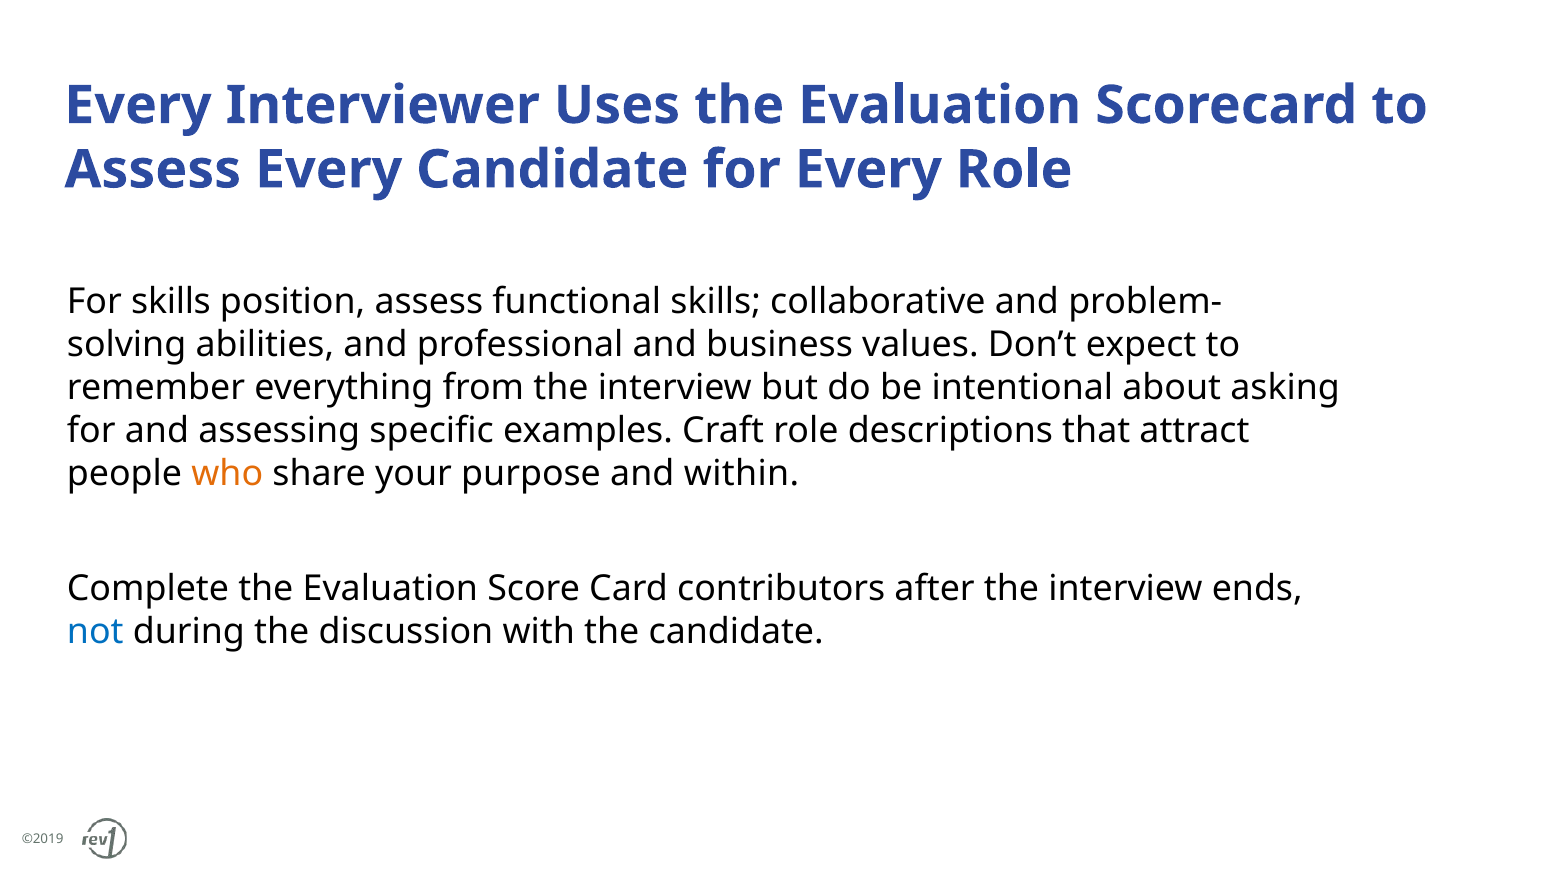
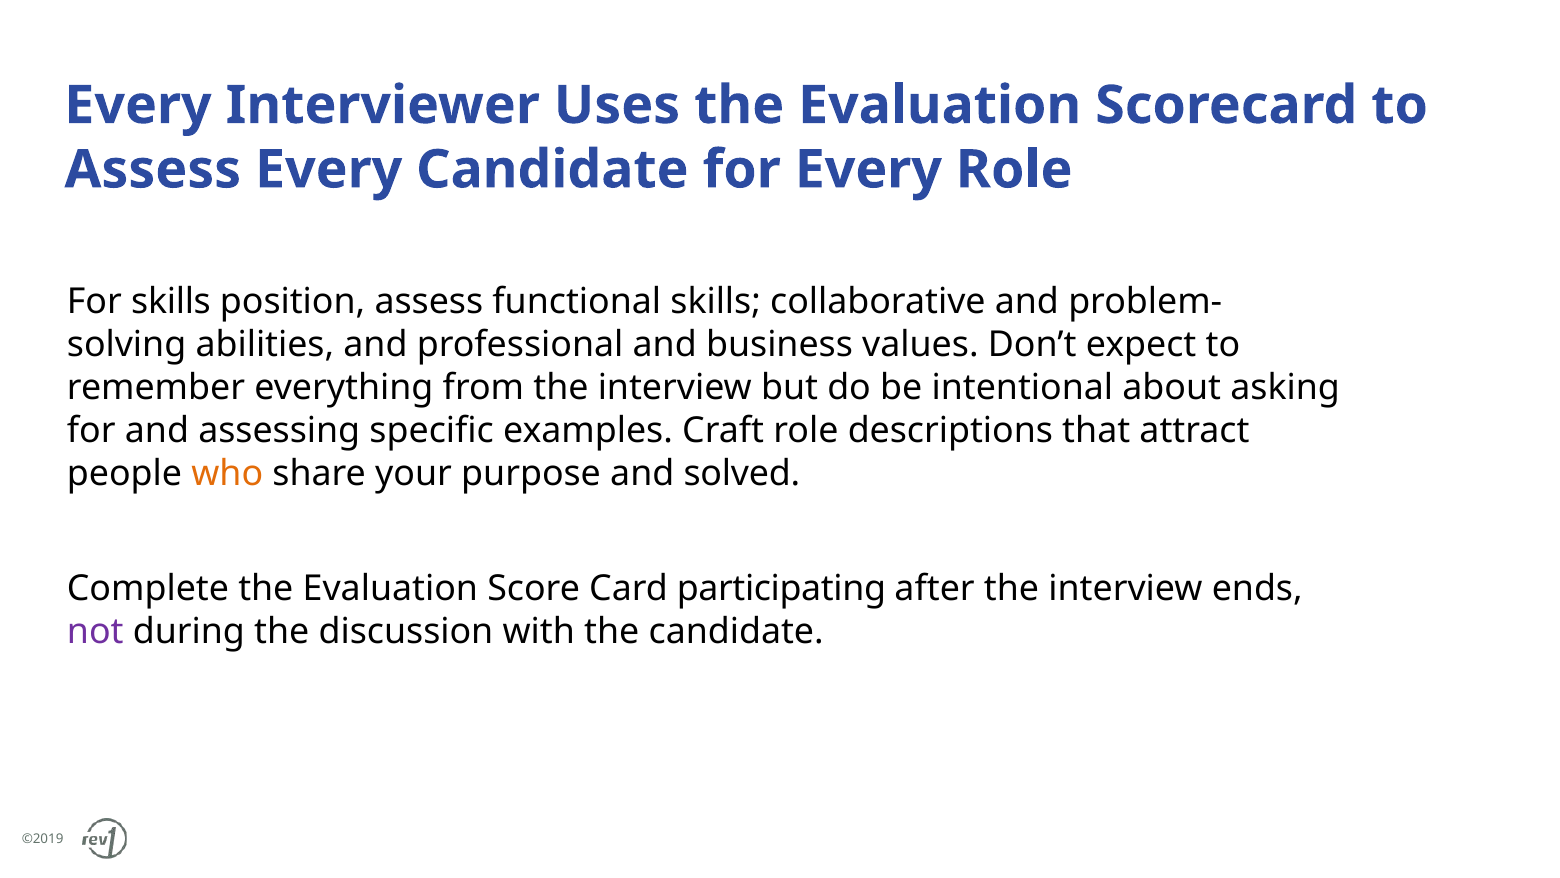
within: within -> solved
contributors: contributors -> participating
not colour: blue -> purple
